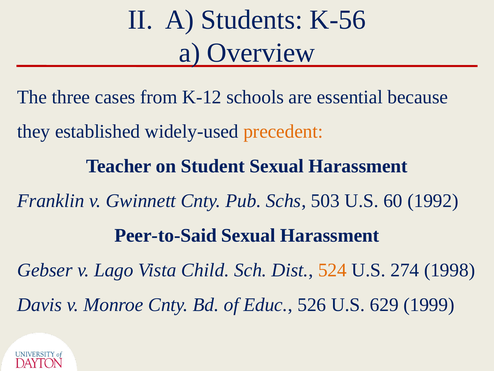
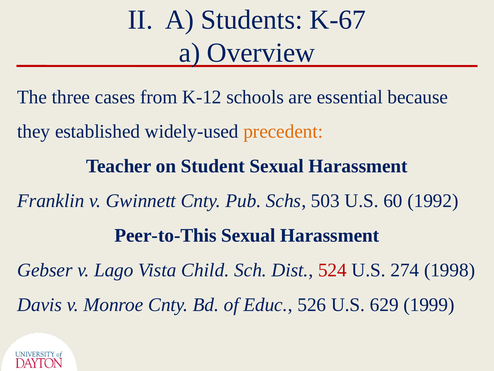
K-56: K-56 -> K-67
Peer-to-Said: Peer-to-Said -> Peer-to-This
524 colour: orange -> red
